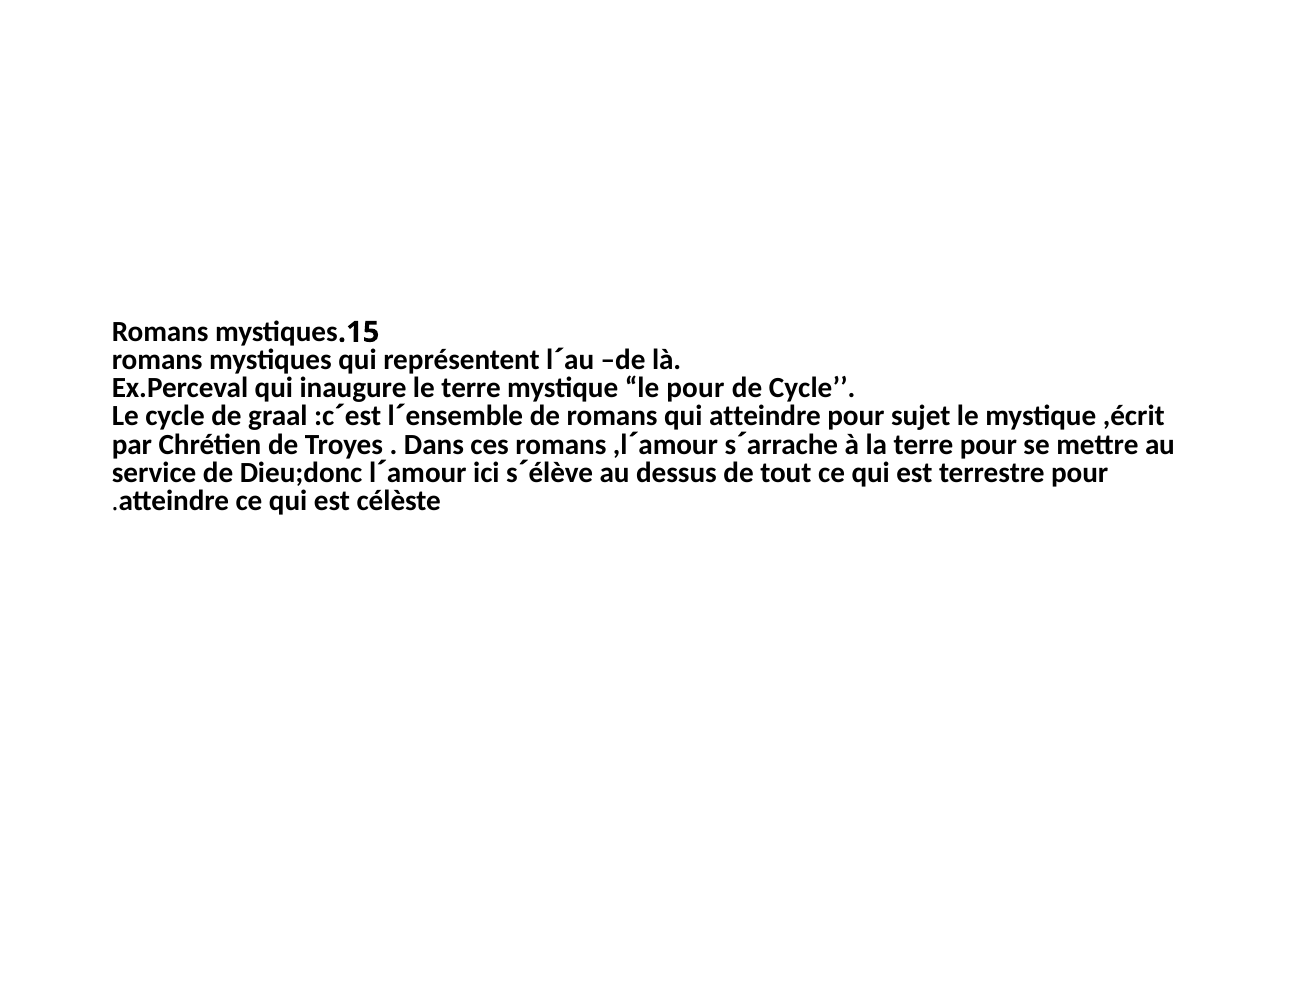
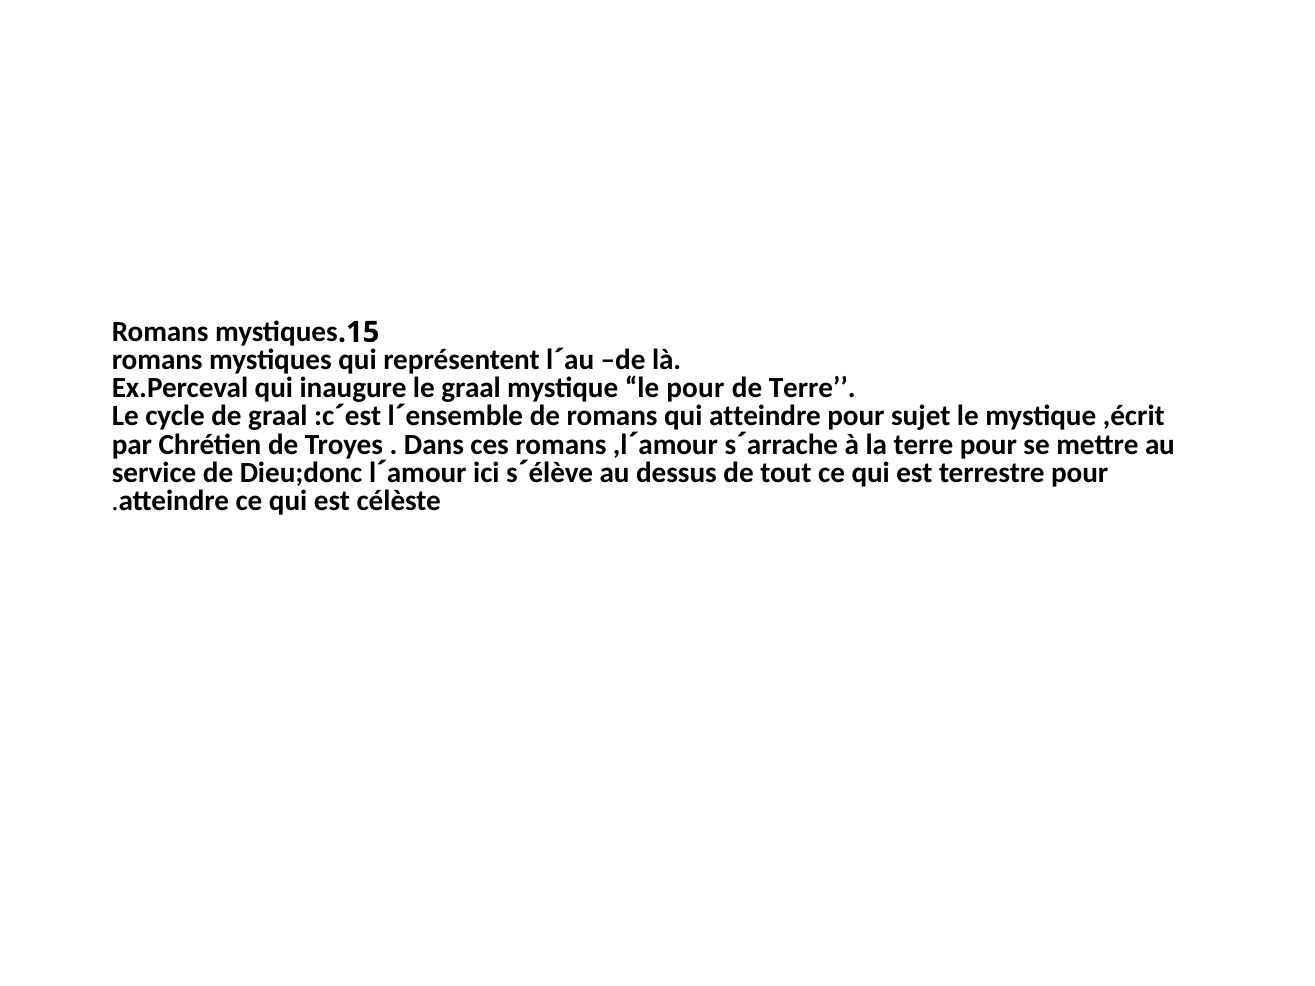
le terre: terre -> graal
de Cycle: Cycle -> Terre
